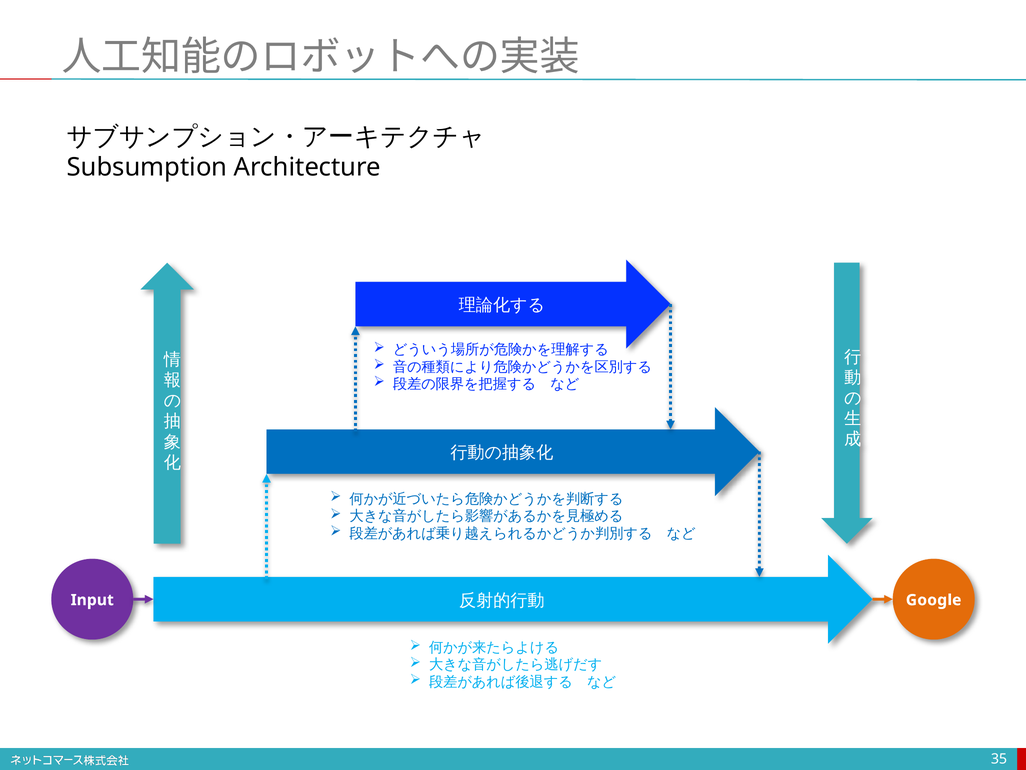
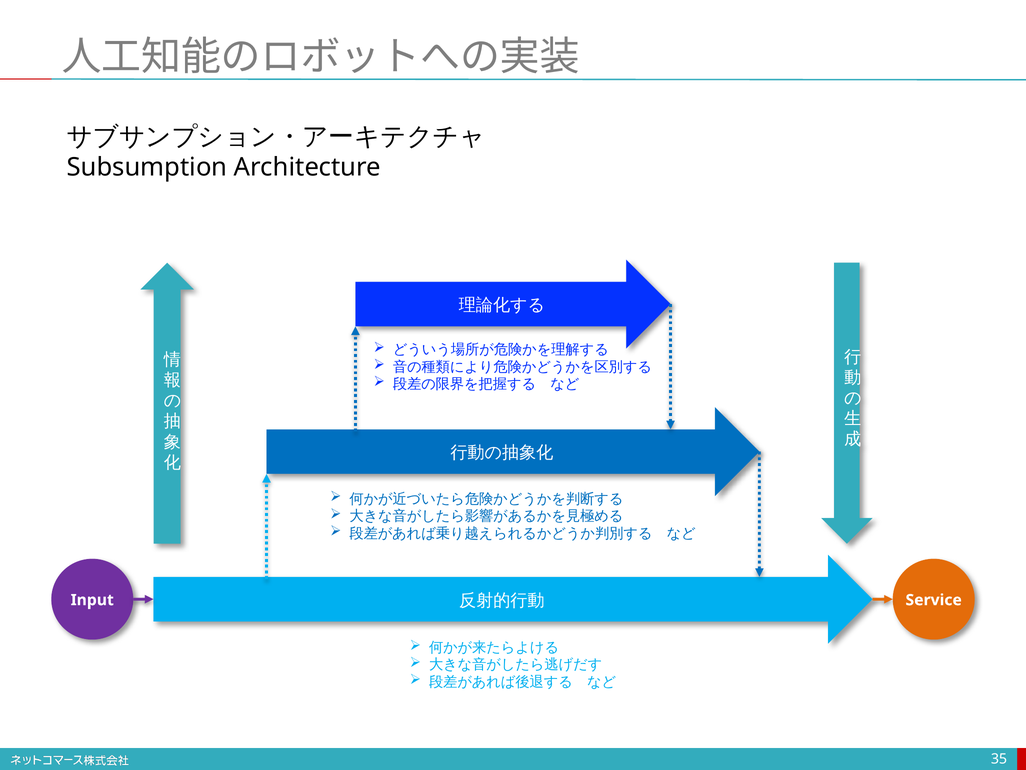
Google: Google -> Service
